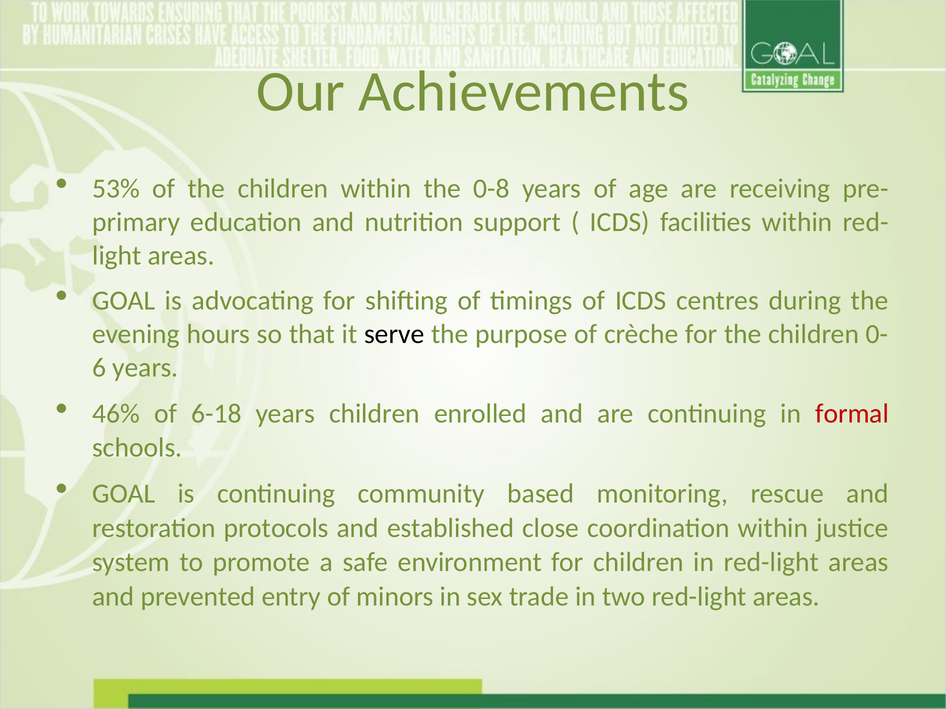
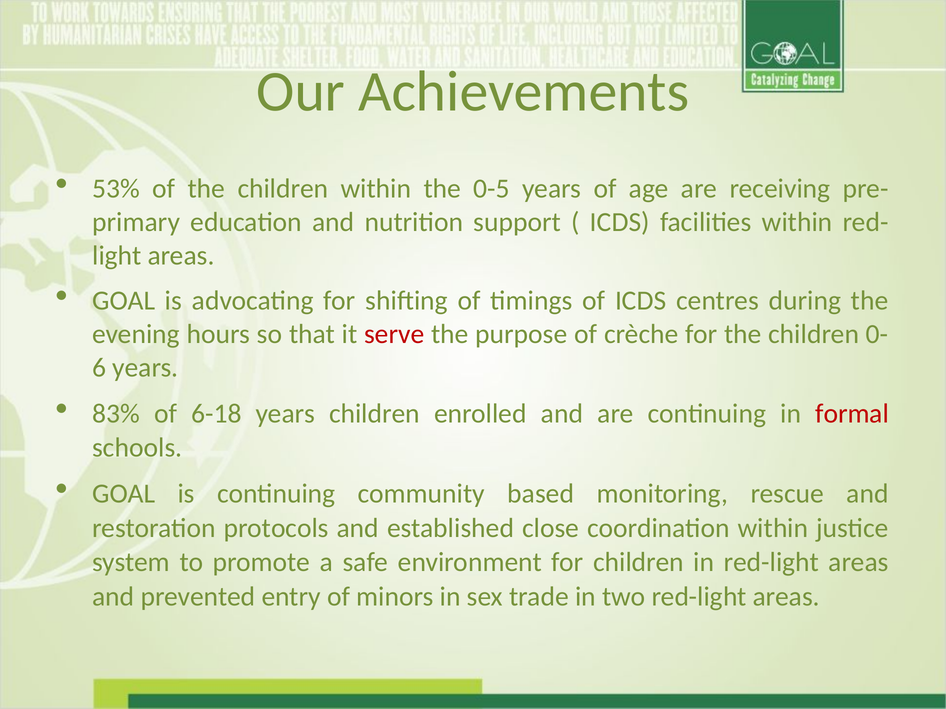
0-8: 0-8 -> 0-5
serve colour: black -> red
46%: 46% -> 83%
